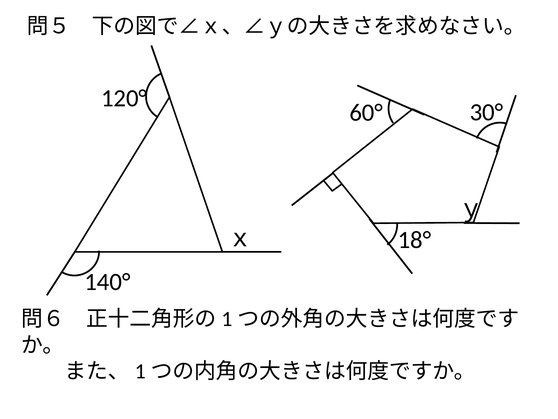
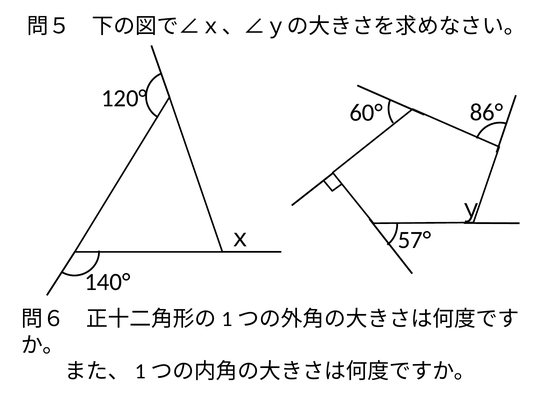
30°: 30° -> 86°
18°: 18° -> 57°
